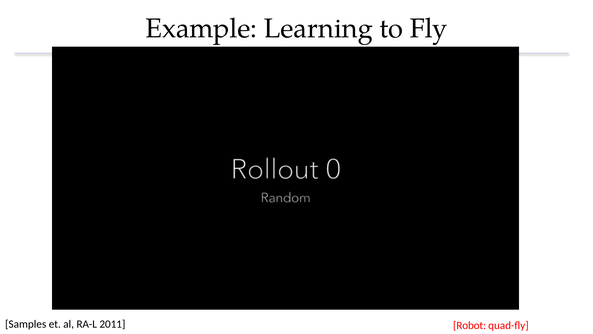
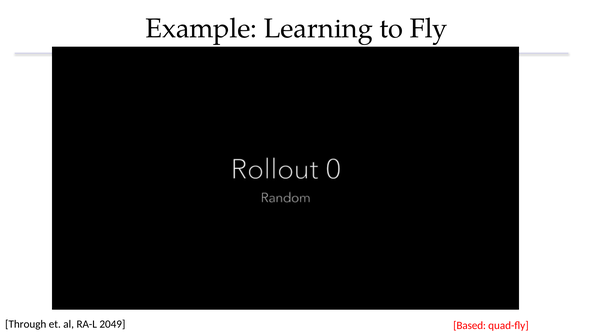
Samples: Samples -> Through
2011: 2011 -> 2049
Robot: Robot -> Based
